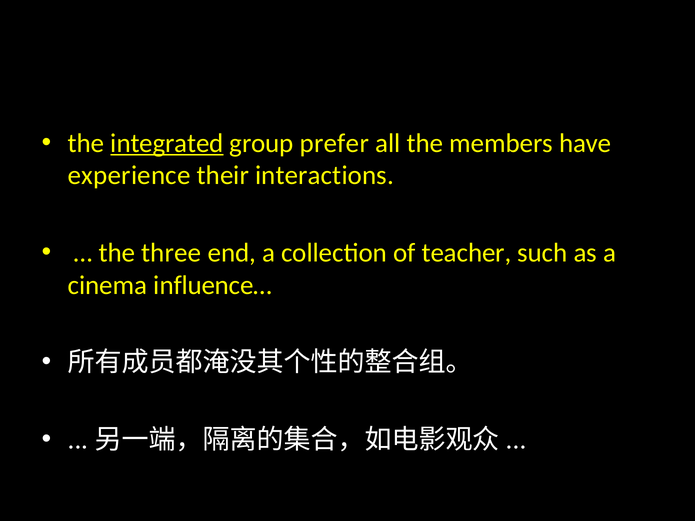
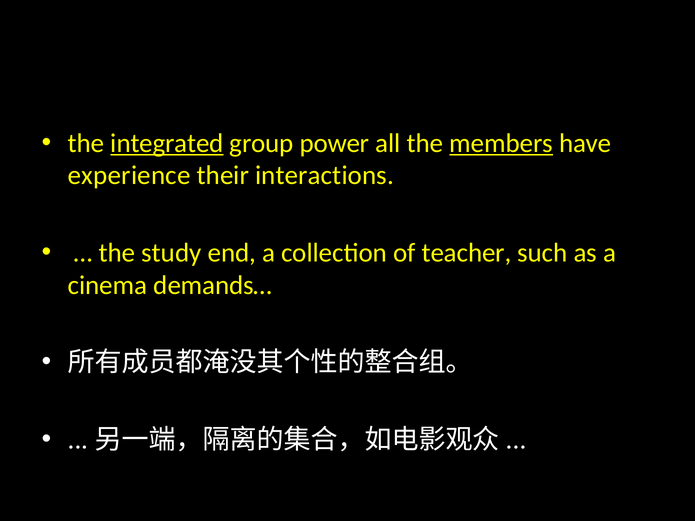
prefer: prefer -> power
members underline: none -> present
three: three -> study
influence…: influence… -> demands…
